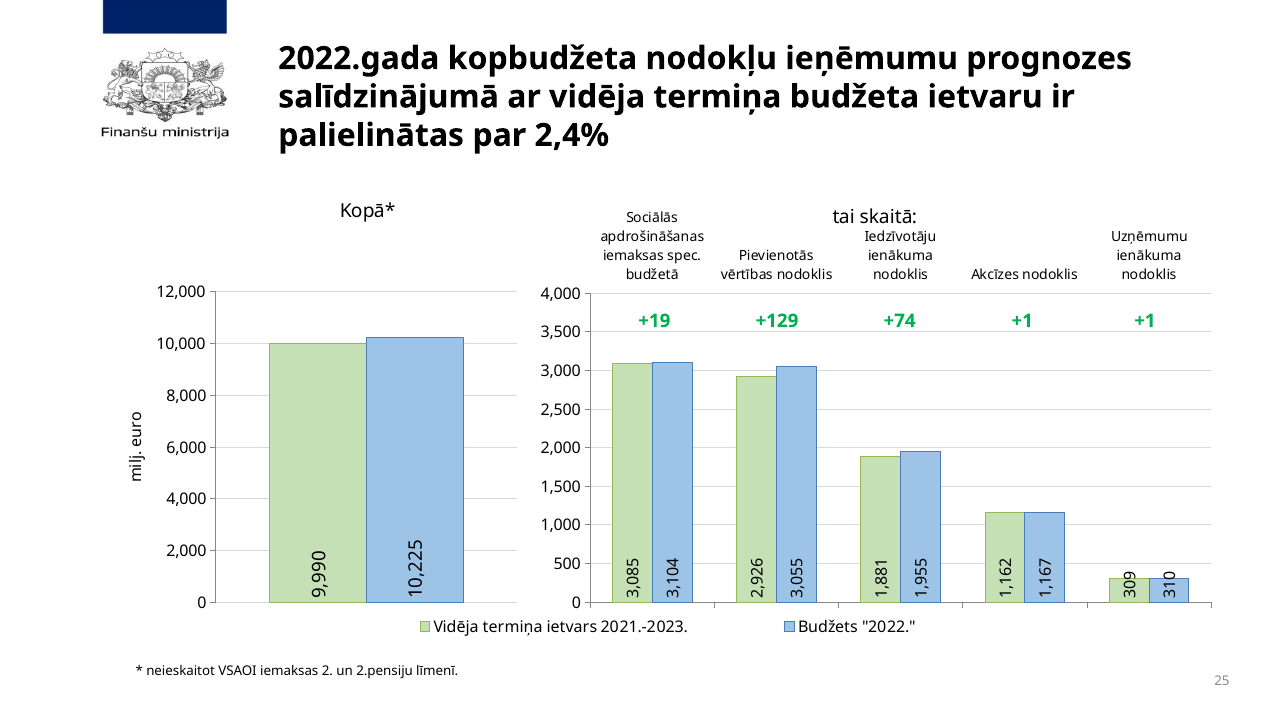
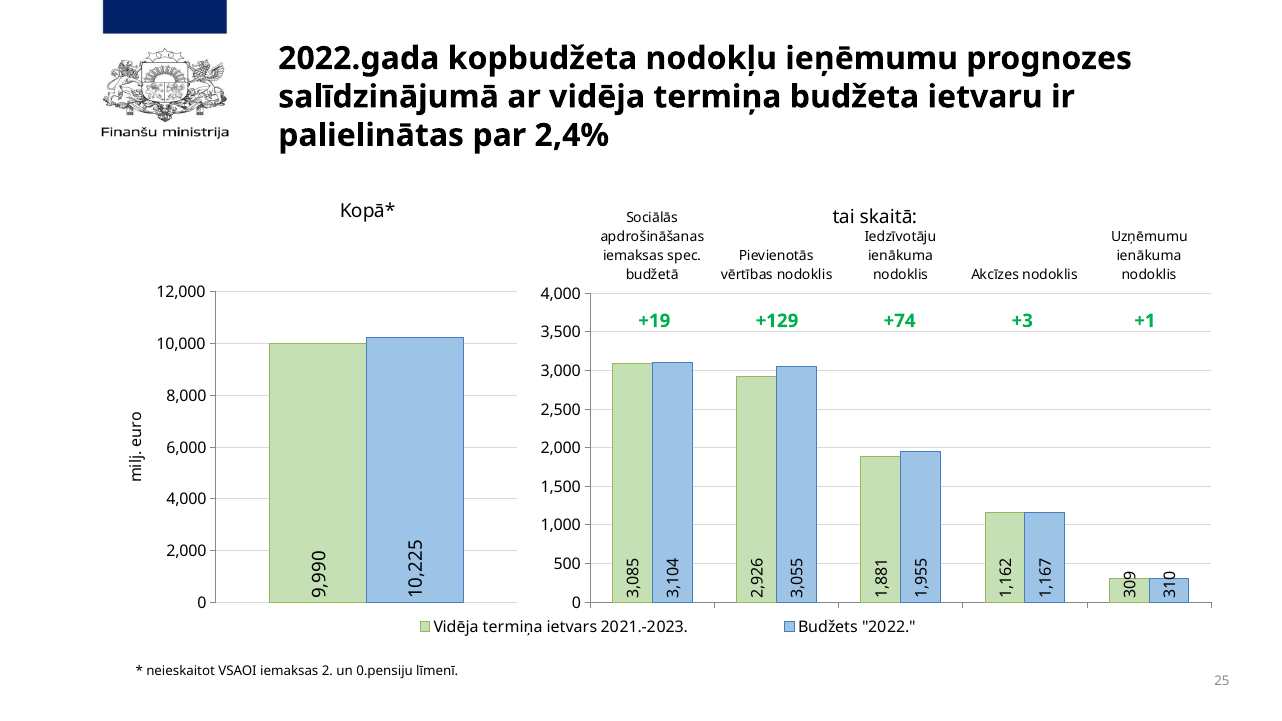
+74 +1: +1 -> +3
2.pensiju: 2.pensiju -> 0.pensiju
